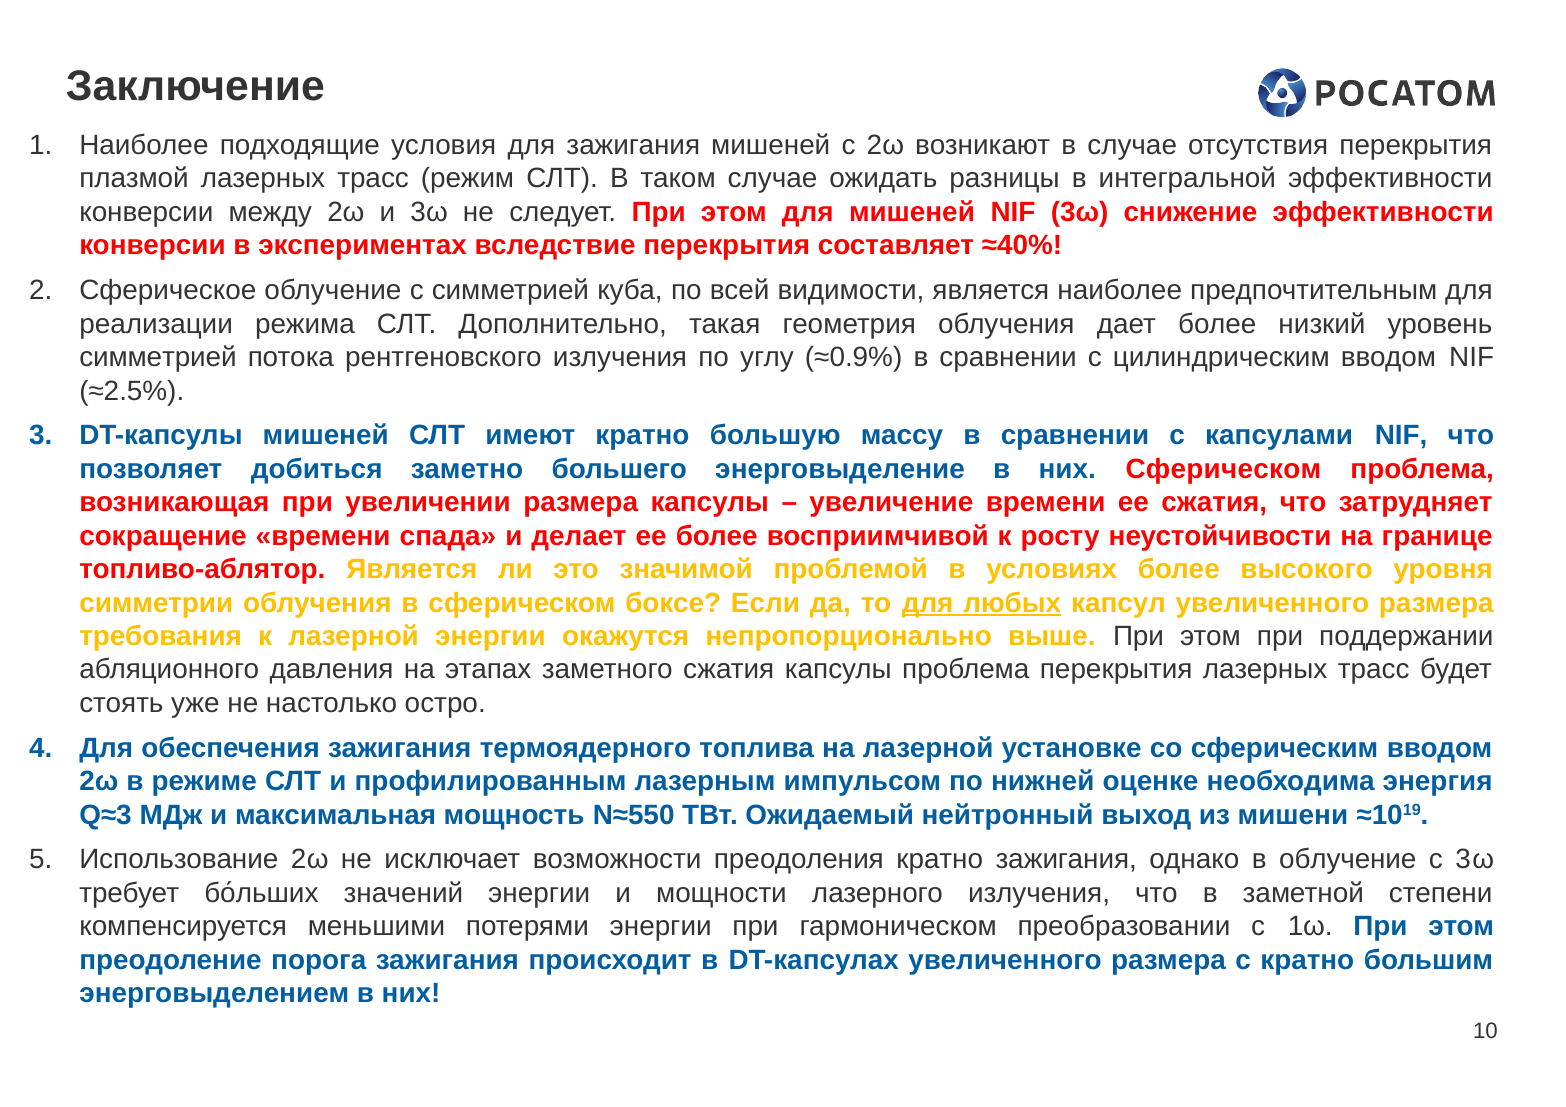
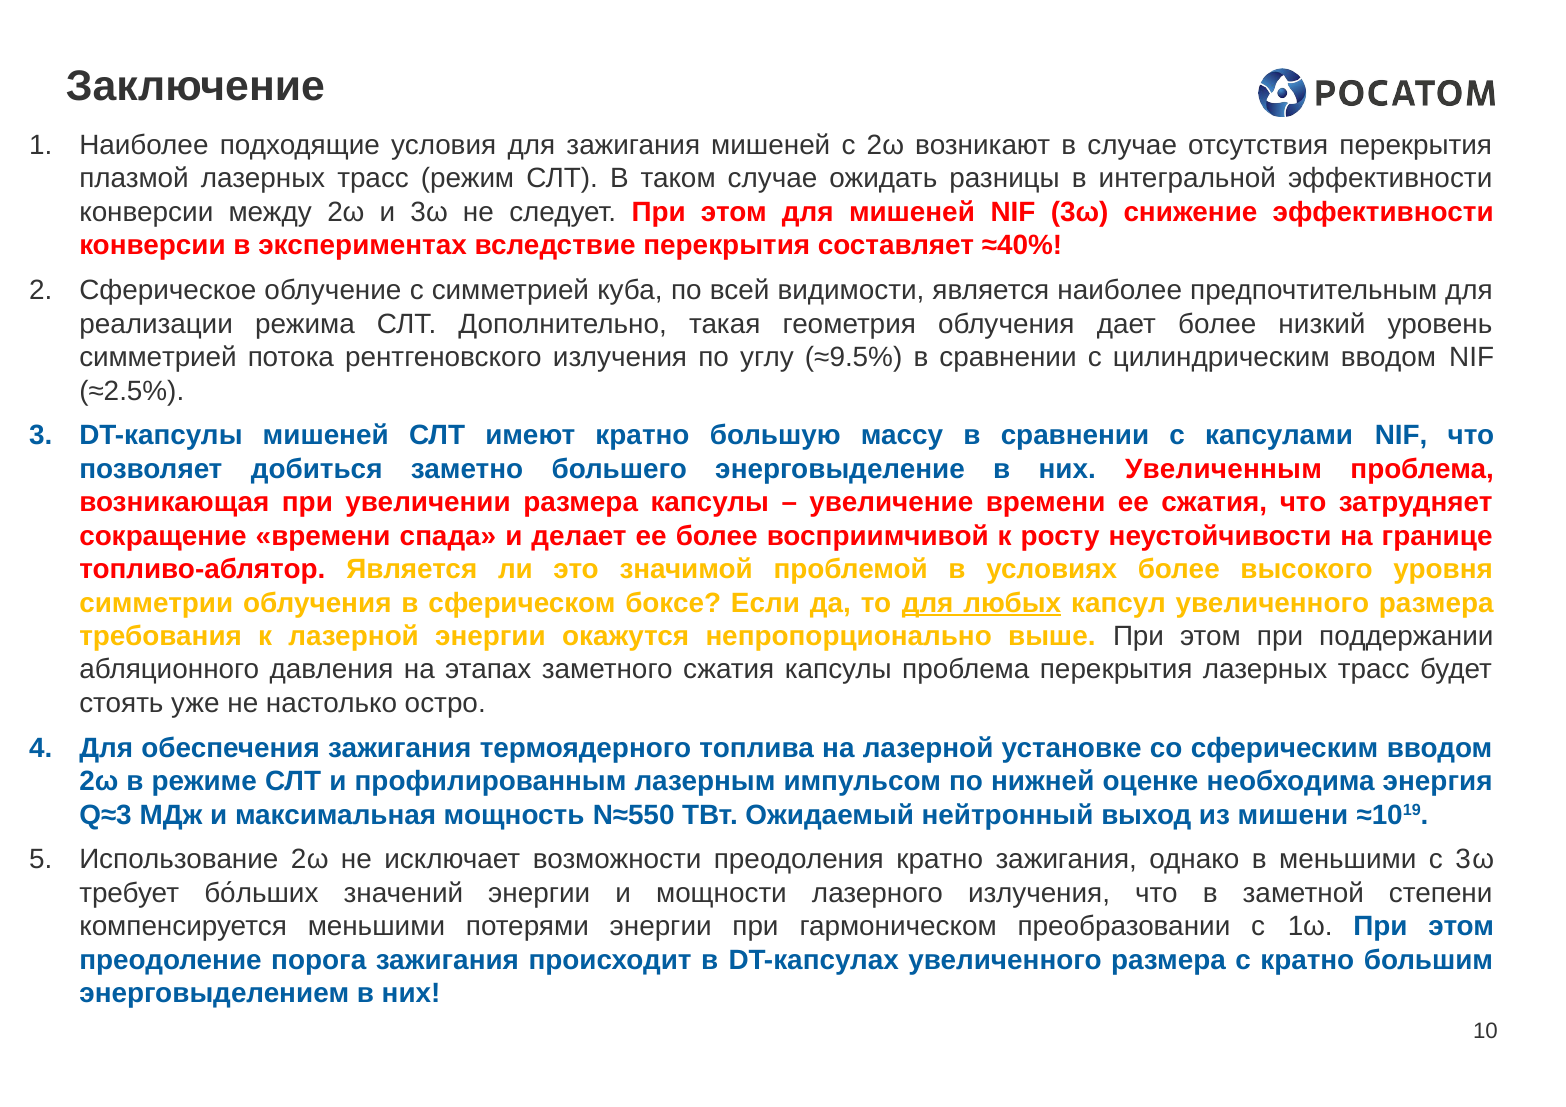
≈0.9%: ≈0.9% -> ≈9.5%
них Сферическом: Сферическом -> Увеличенным
в облучение: облучение -> меньшими
